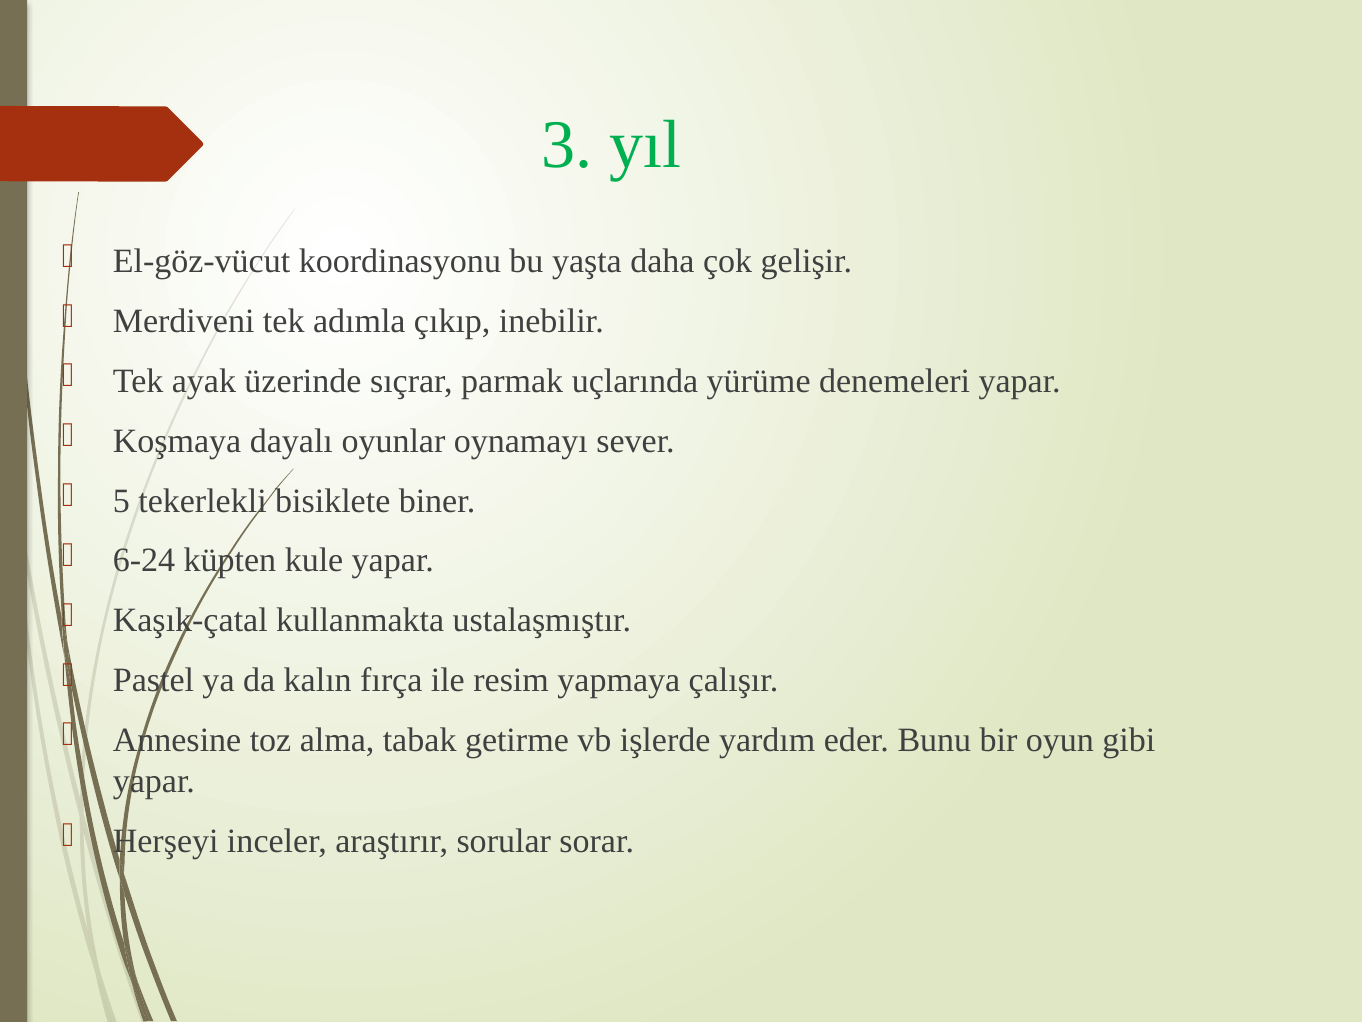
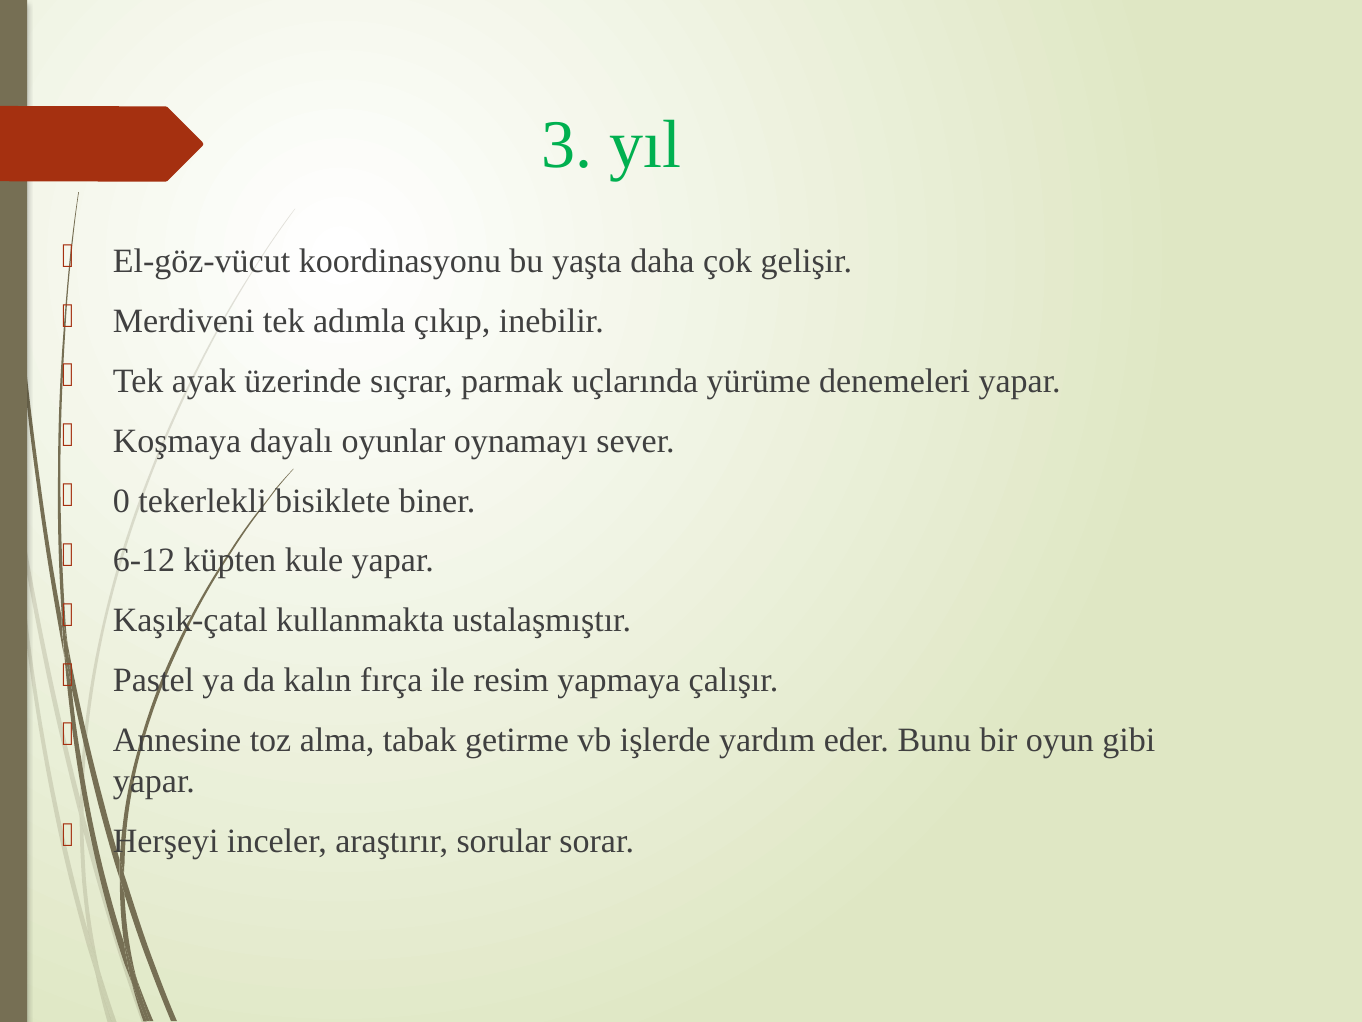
5: 5 -> 0
6-24: 6-24 -> 6-12
